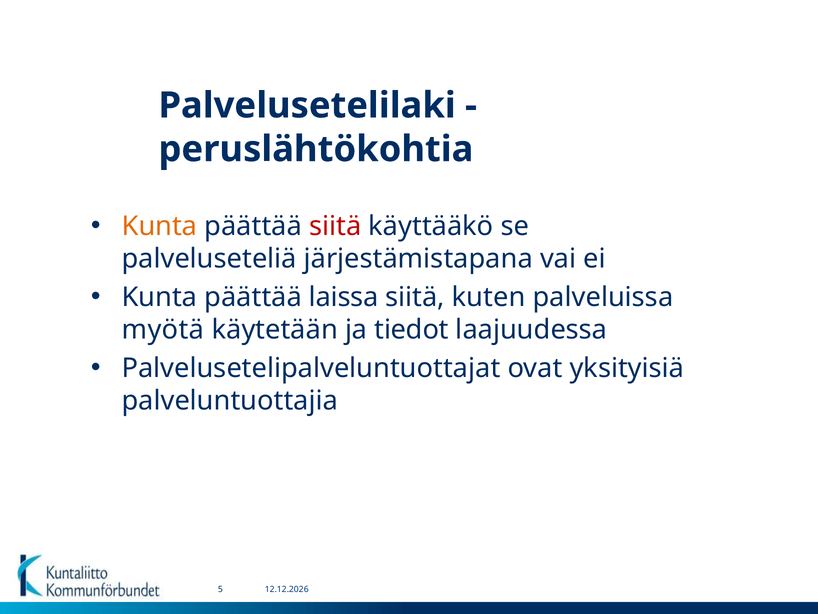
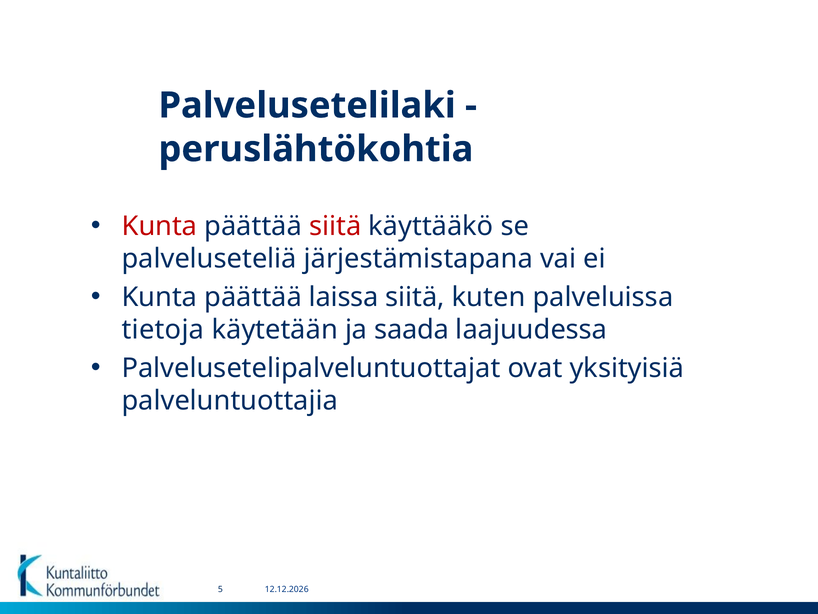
Kunta at (159, 226) colour: orange -> red
myötä: myötä -> tietoja
tiedot: tiedot -> saada
